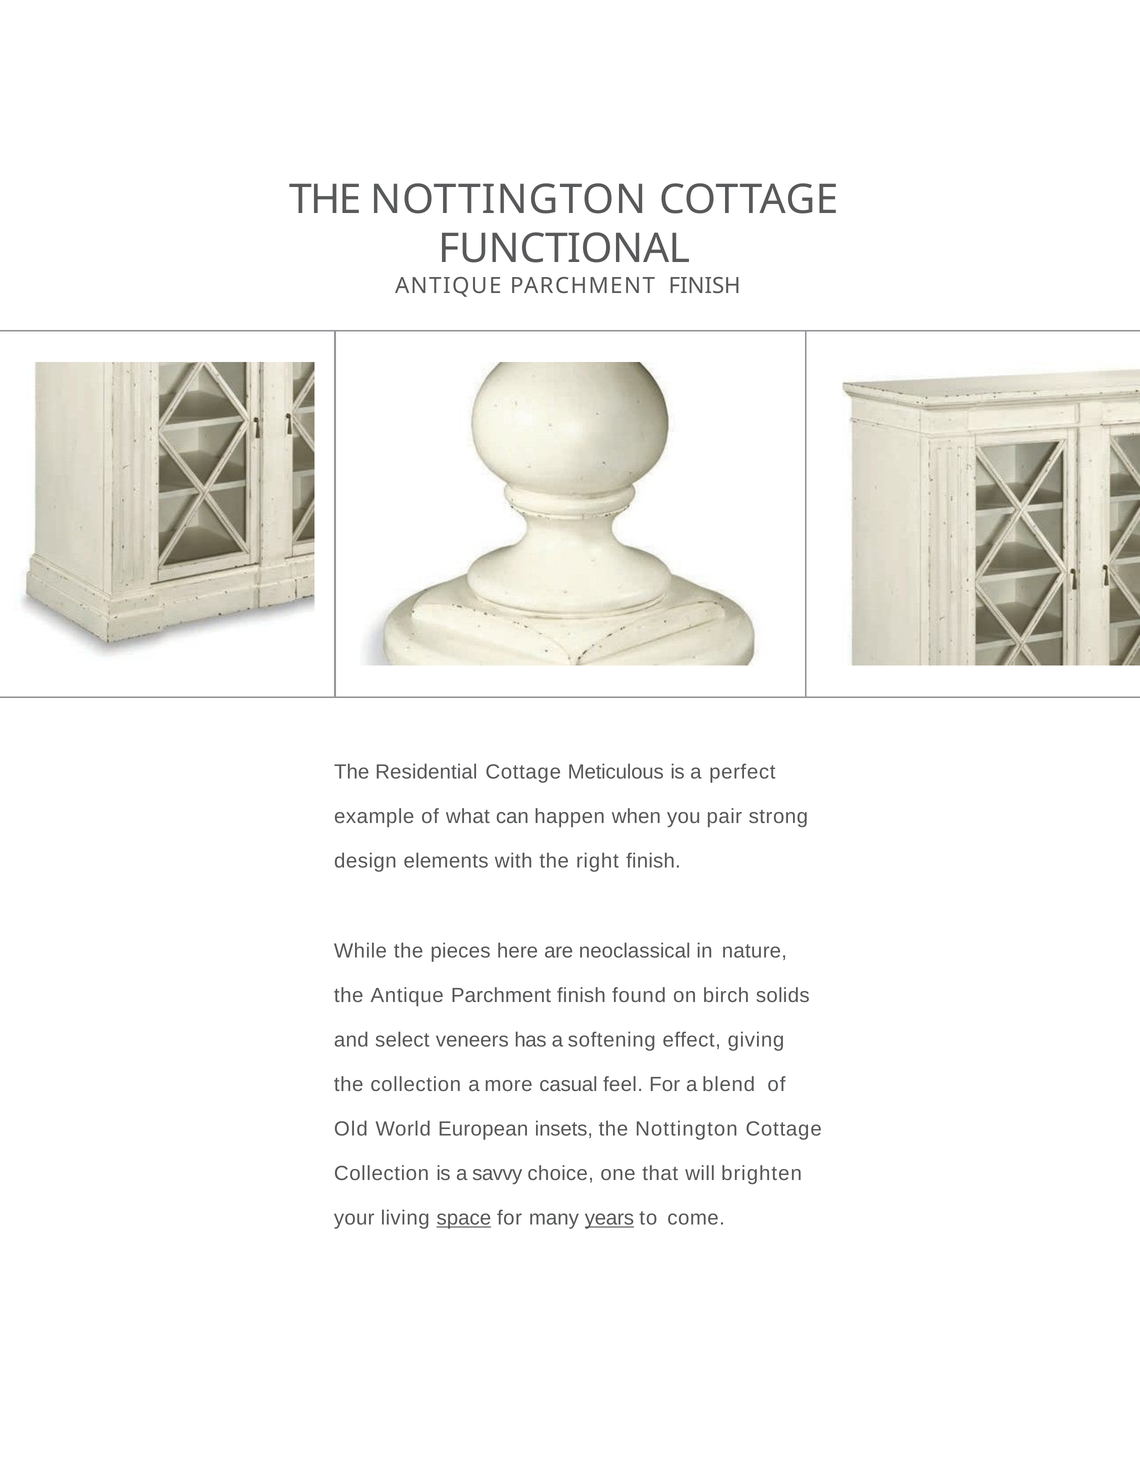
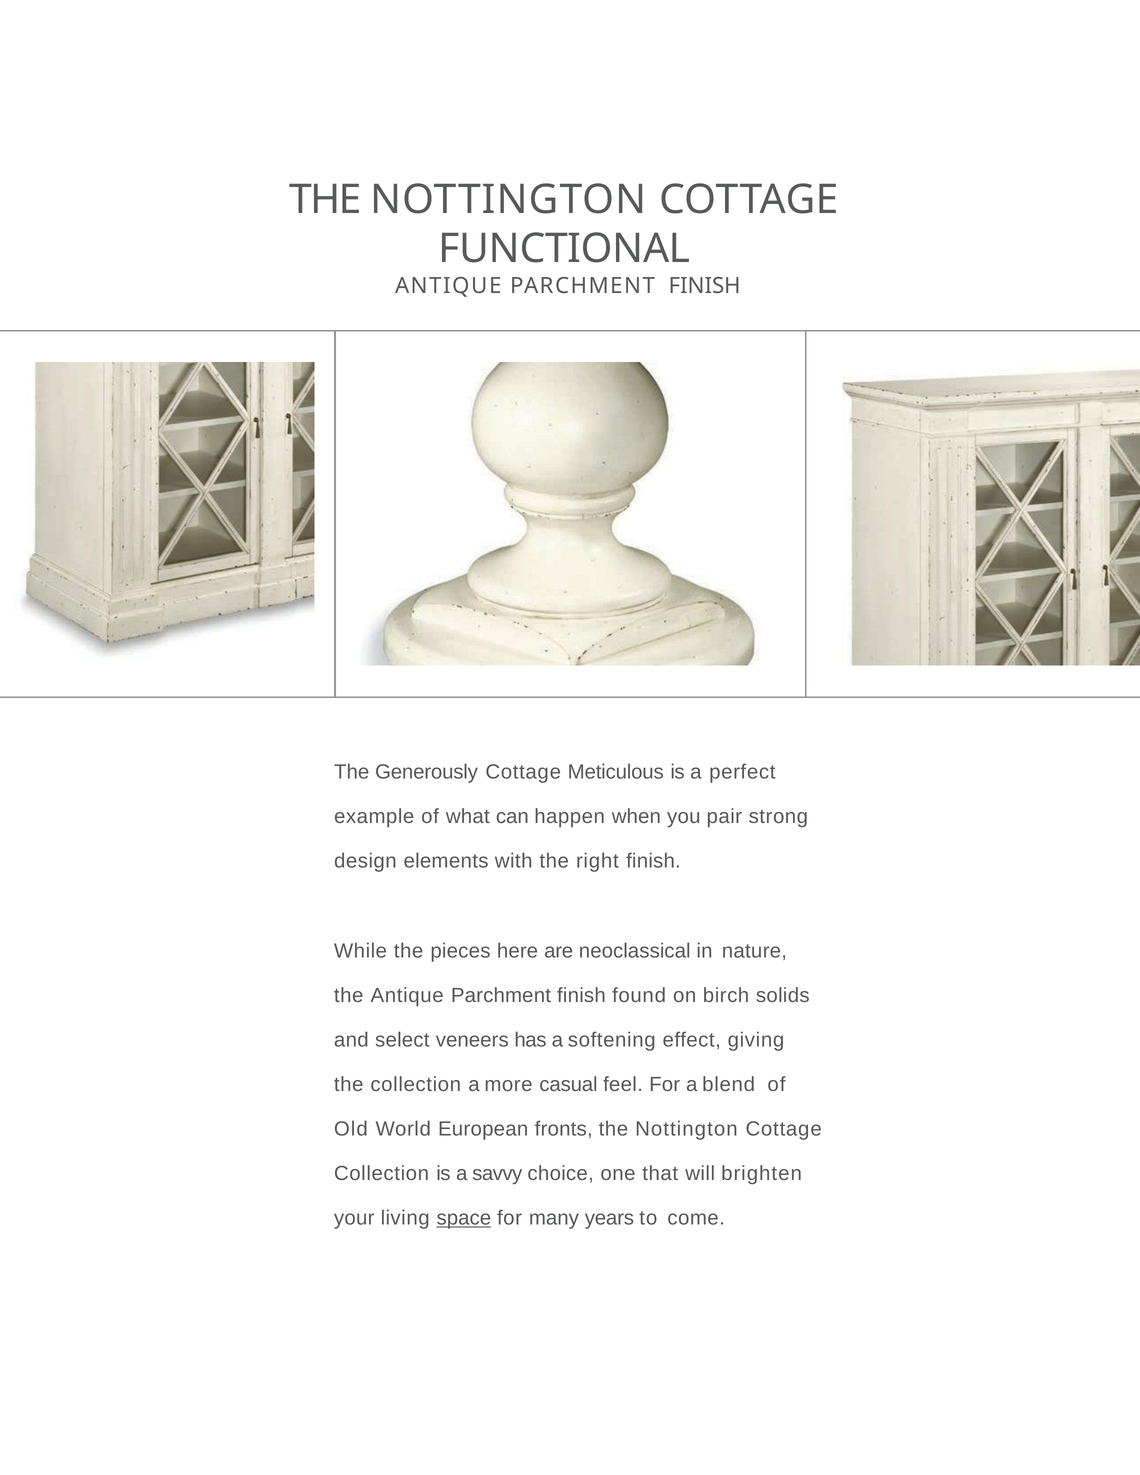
Residential: Residential -> Generously
insets: insets -> fronts
years underline: present -> none
